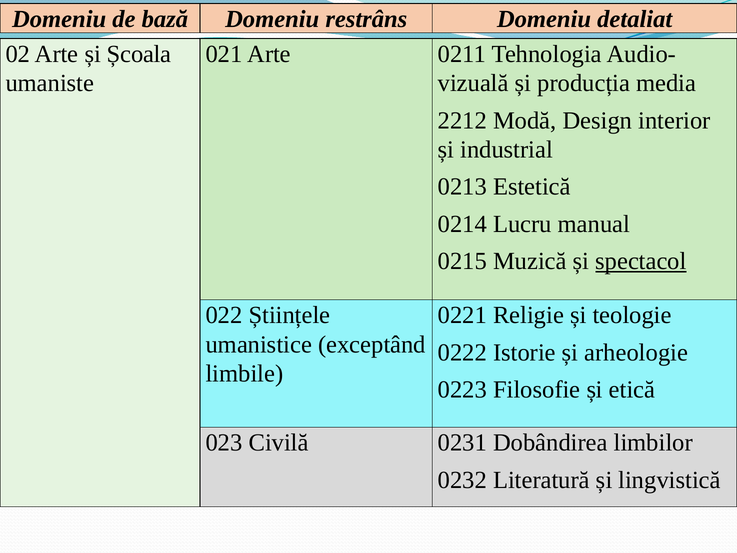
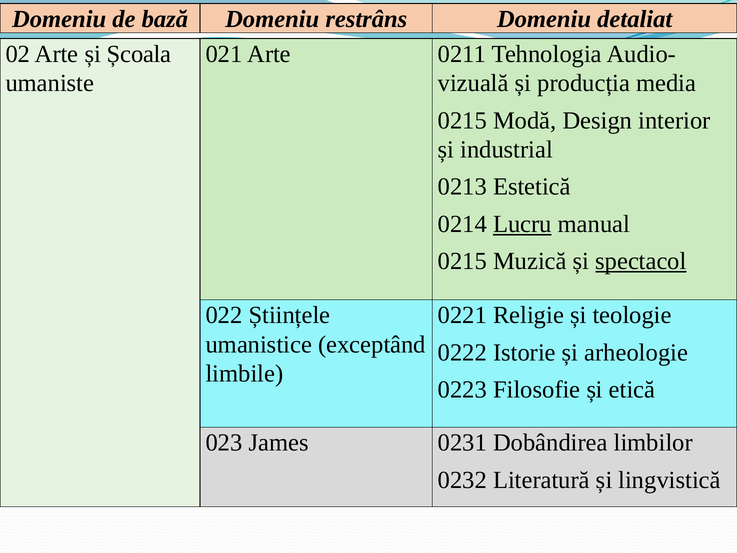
2212 at (462, 120): 2212 -> 0215
Lucru underline: none -> present
Civilă: Civilă -> James
